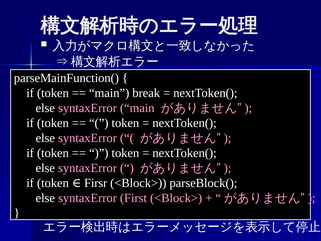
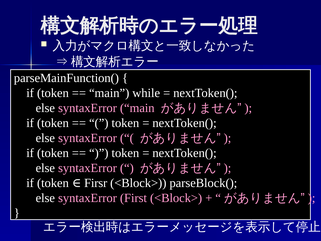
break: break -> while
